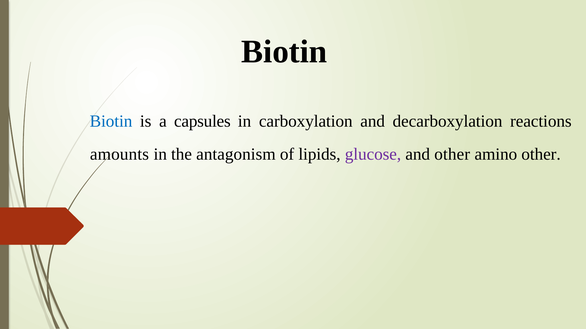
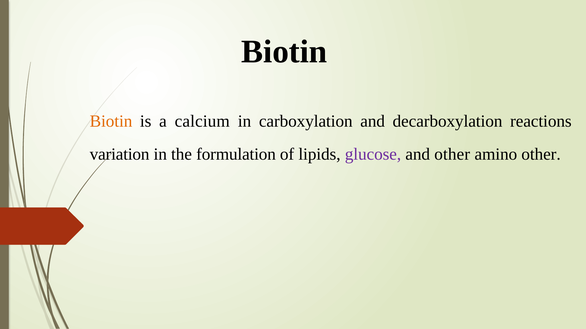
Biotin at (111, 122) colour: blue -> orange
capsules: capsules -> calcium
amounts: amounts -> variation
antagonism: antagonism -> formulation
